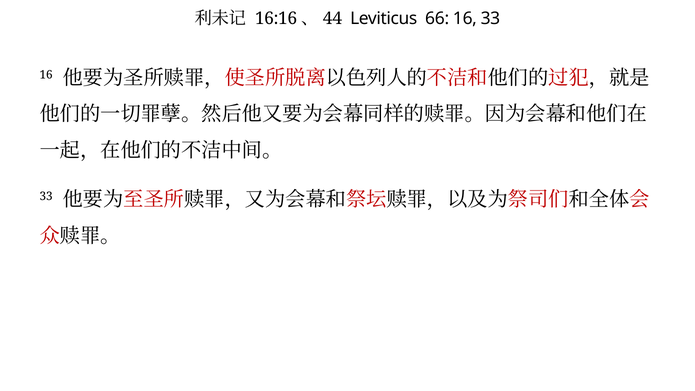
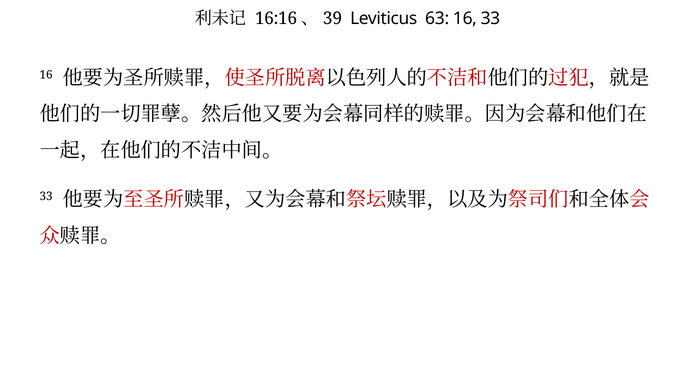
44: 44 -> 39
66: 66 -> 63
